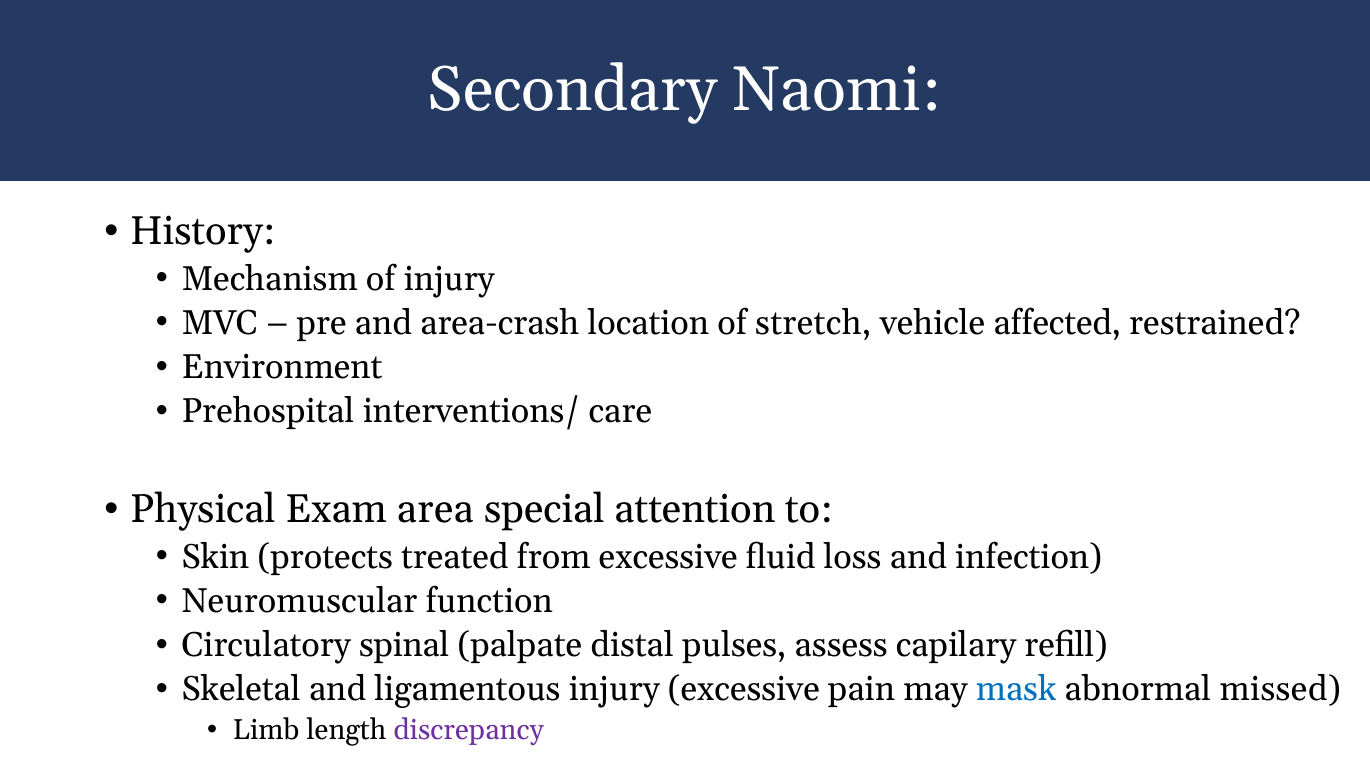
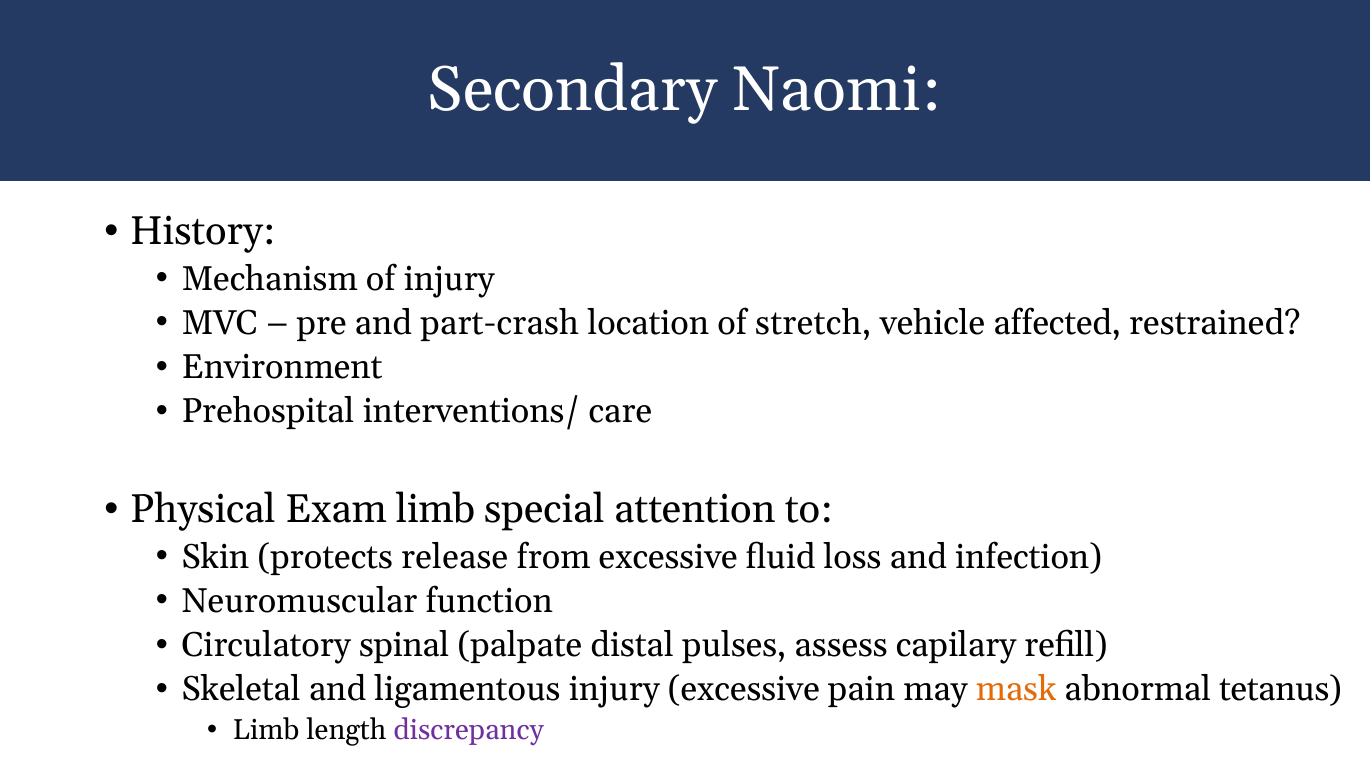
area-crash: area-crash -> part-crash
Exam area: area -> limb
treated: treated -> release
mask colour: blue -> orange
missed: missed -> tetanus
